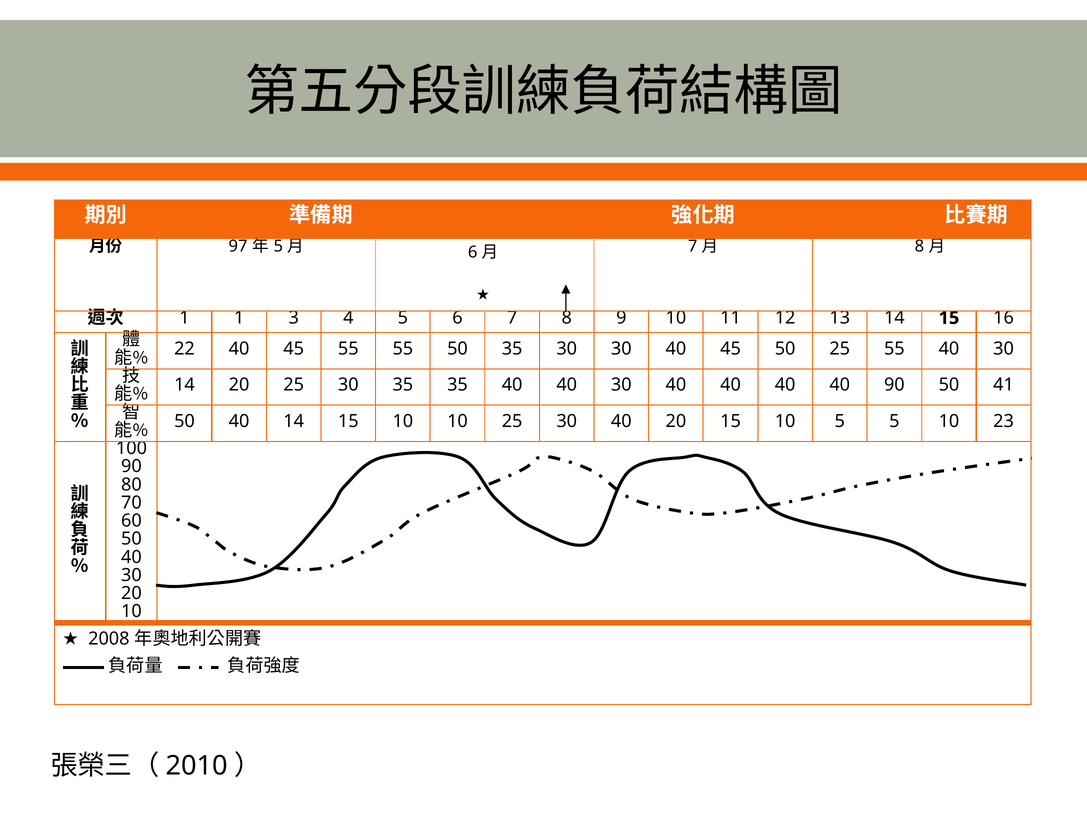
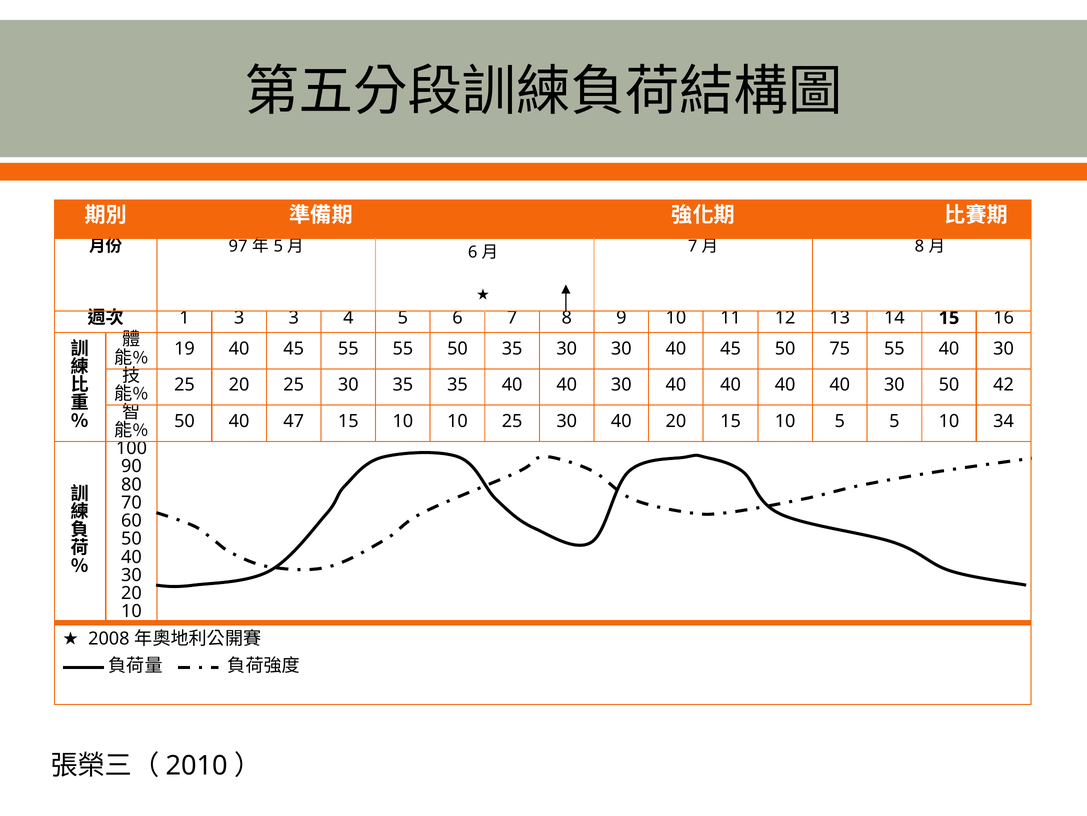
1 1: 1 -> 3
22: 22 -> 19
50 25: 25 -> 75
14 at (184, 384): 14 -> 25
40 40 40 90: 90 -> 30
41: 41 -> 42
40 14: 14 -> 47
23: 23 -> 34
